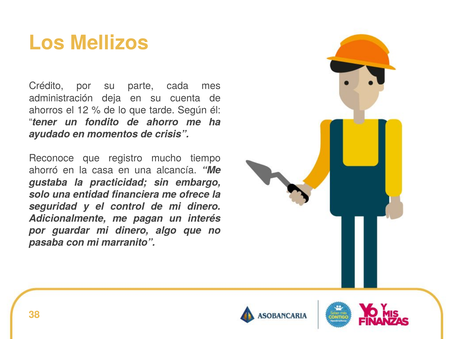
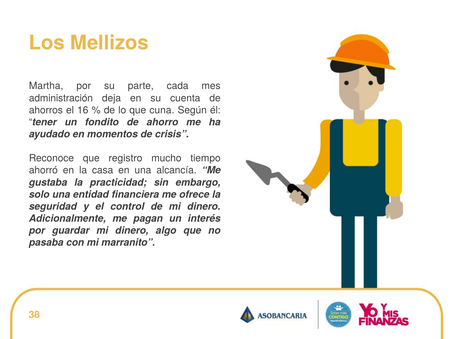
Crédito: Crédito -> Martha
12: 12 -> 16
tarde: tarde -> cuna
